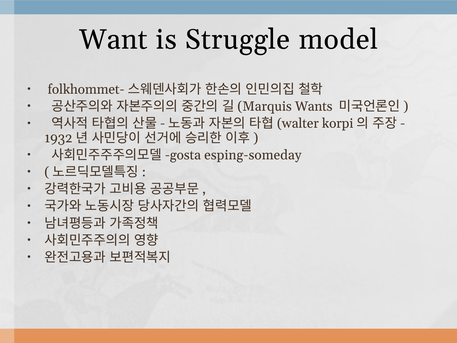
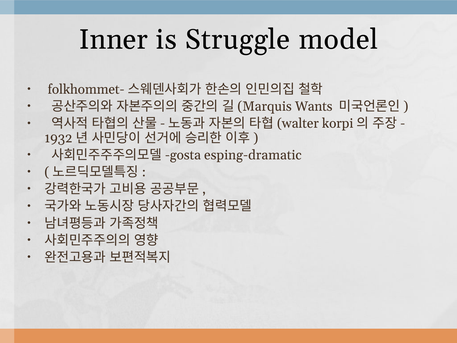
Want: Want -> Inner
esping-someday: esping-someday -> esping-dramatic
